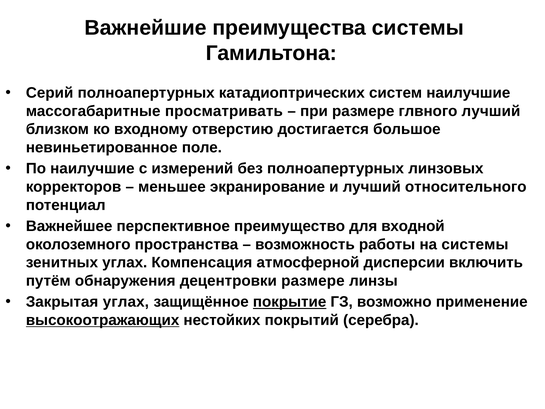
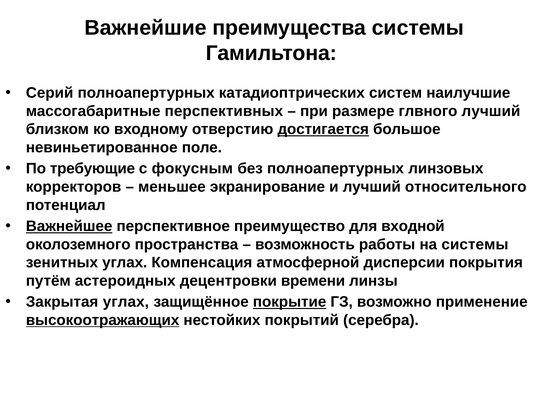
просматривать: просматривать -> перспективных
достигается underline: none -> present
По наилучшие: наилучшие -> требующие
измерений: измерений -> фокусным
Важнейшее underline: none -> present
включить: включить -> покрытия
обнаружения: обнаружения -> астероидных
децентровки размере: размере -> времени
